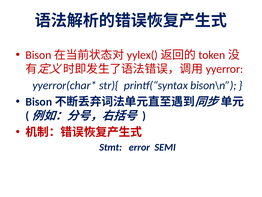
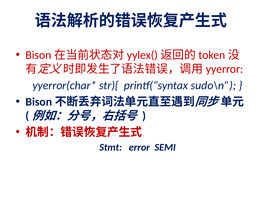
bison\n: bison\n -> sudo\n
